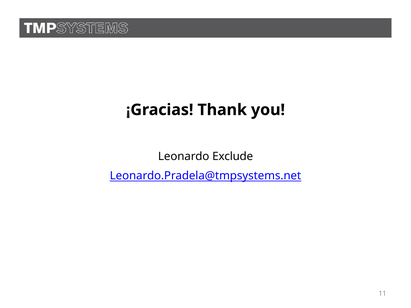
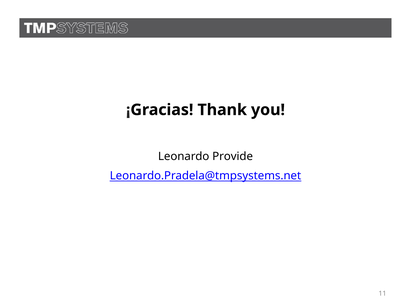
Exclude: Exclude -> Provide
